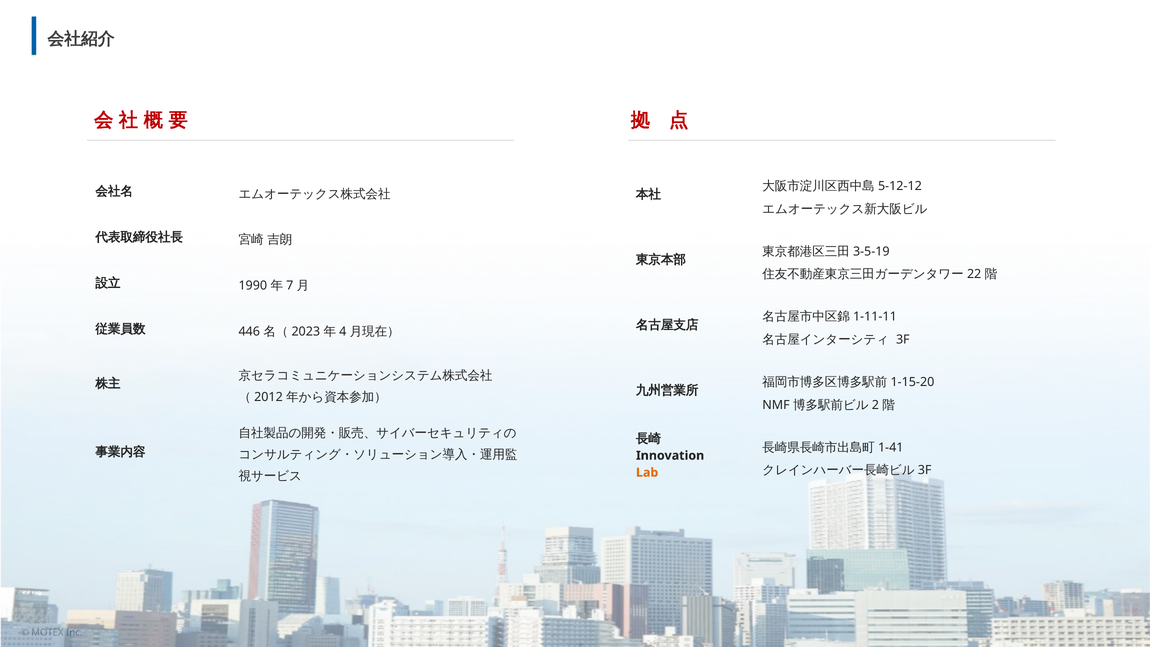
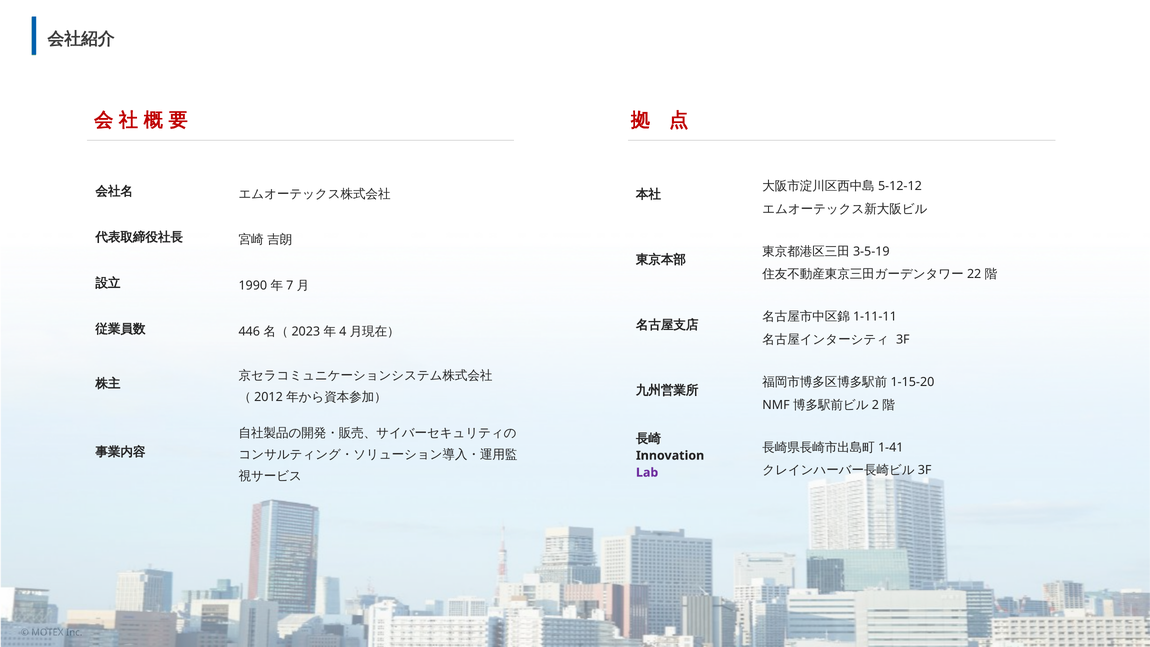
Lab colour: orange -> purple
